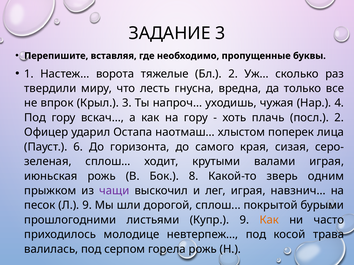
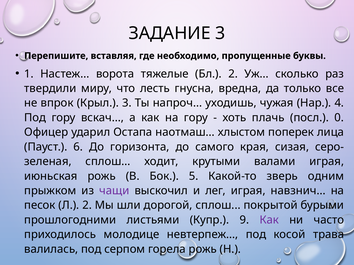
посл 2: 2 -> 0
8: 8 -> 5
Л 9: 9 -> 2
Как at (269, 220) colour: orange -> purple
